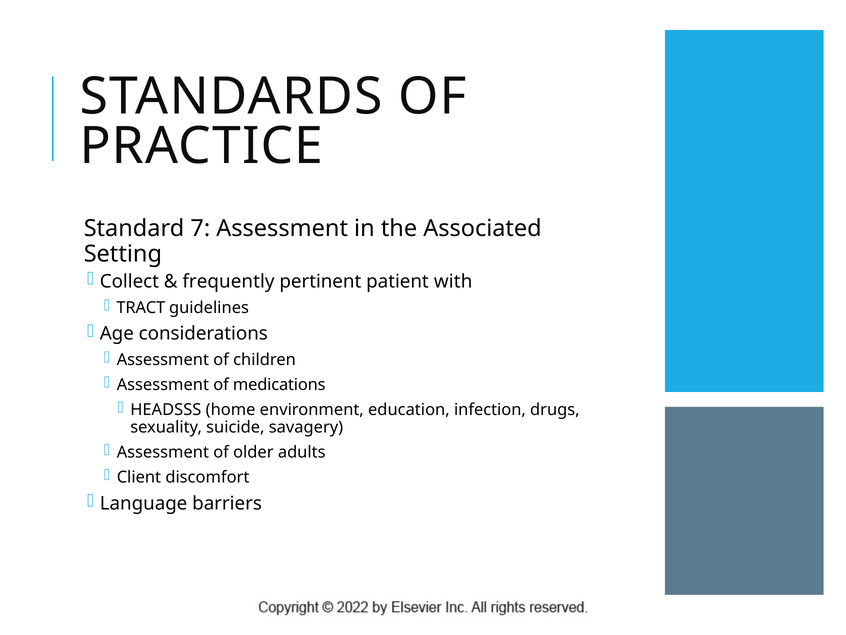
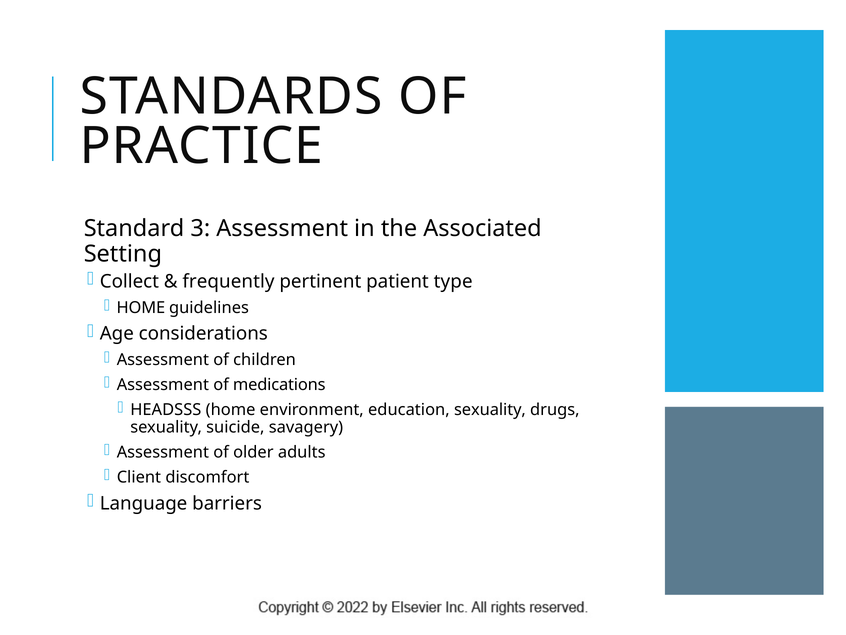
7: 7 -> 3
with: with -> type
TRACT at (141, 307): TRACT -> HOME
education infection: infection -> sexuality
